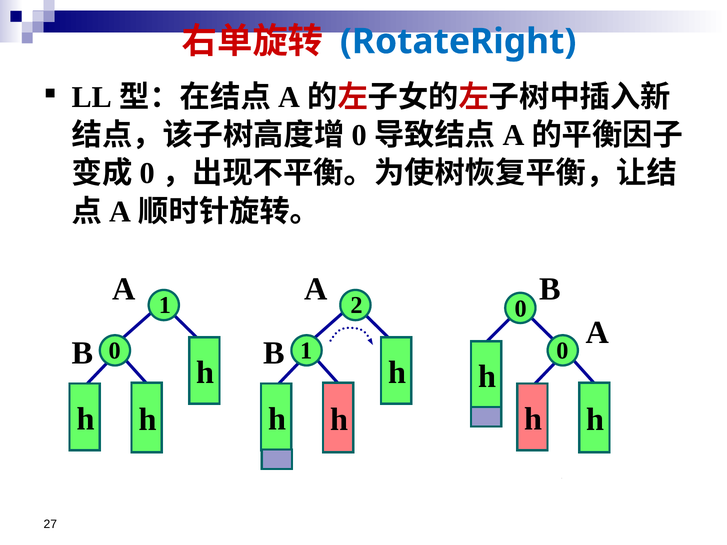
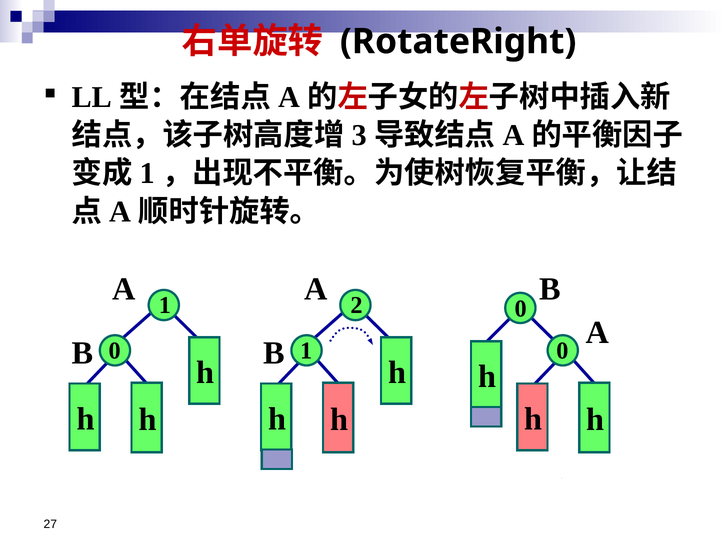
RotateRight colour: blue -> black
0 at (359, 135): 0 -> 3
0 at (147, 173): 0 -> 1
